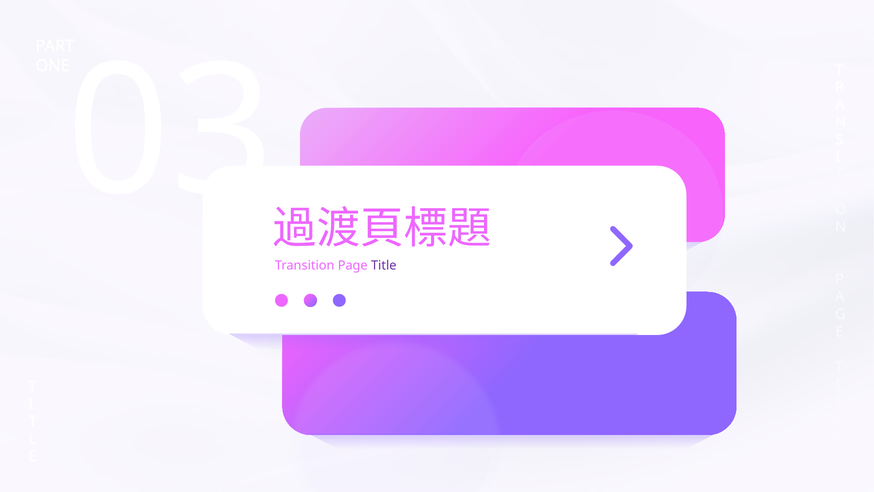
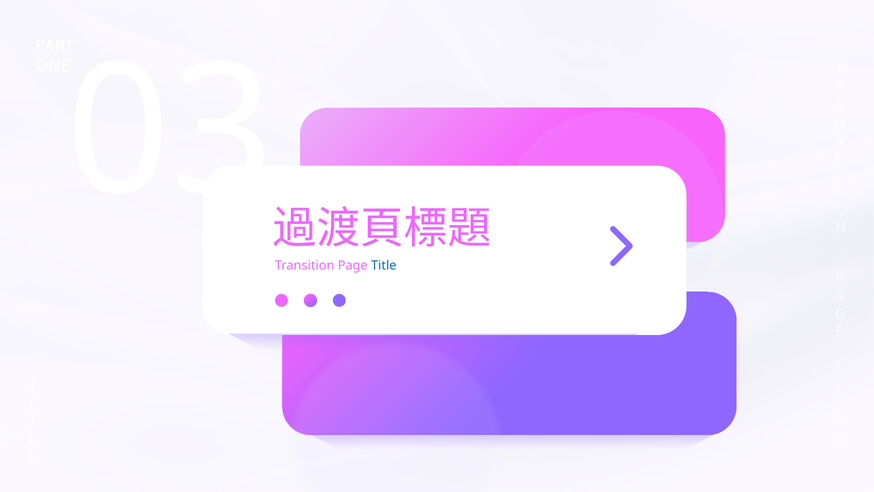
Title colour: purple -> blue
